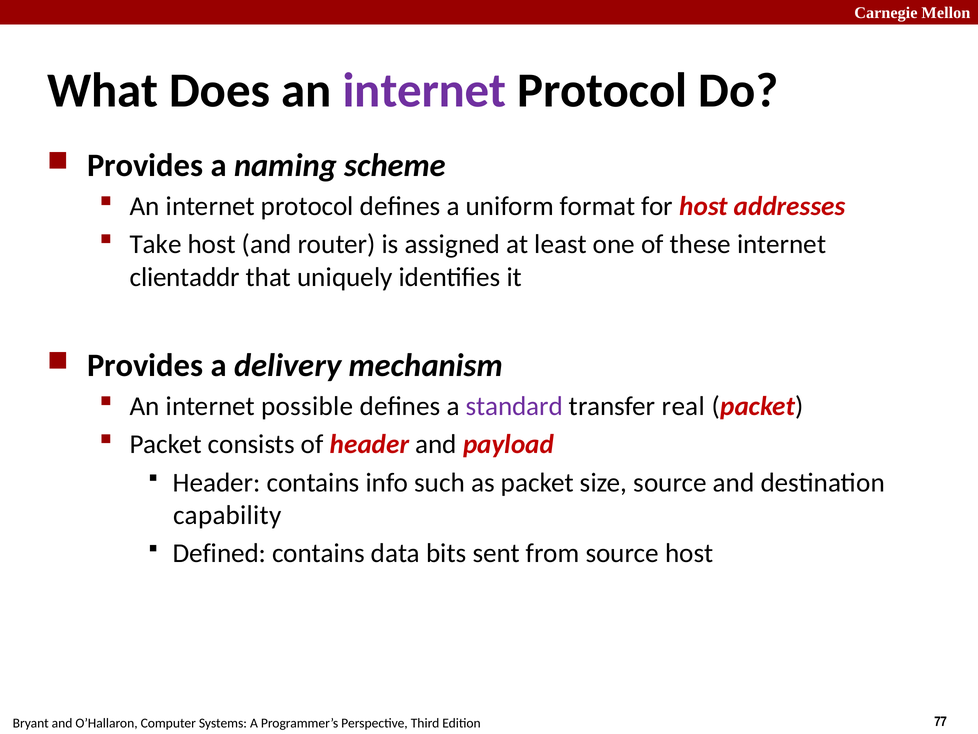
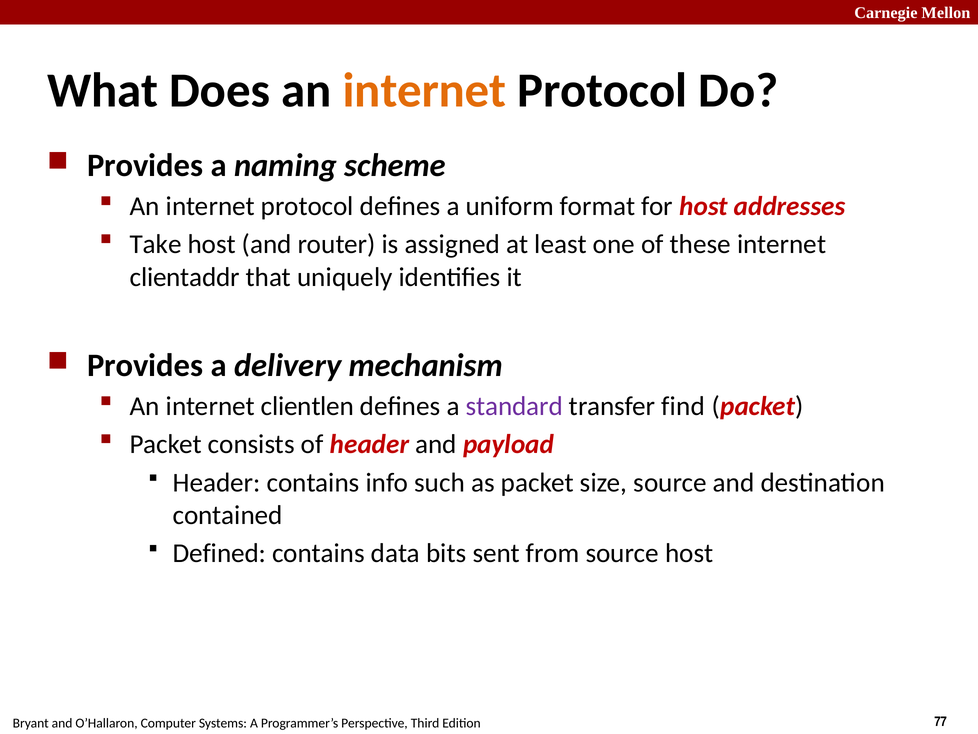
internet at (425, 91) colour: purple -> orange
possible: possible -> clientlen
real: real -> find
capability: capability -> contained
